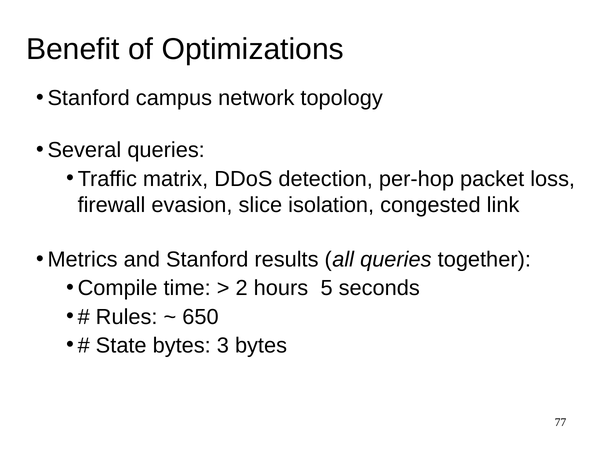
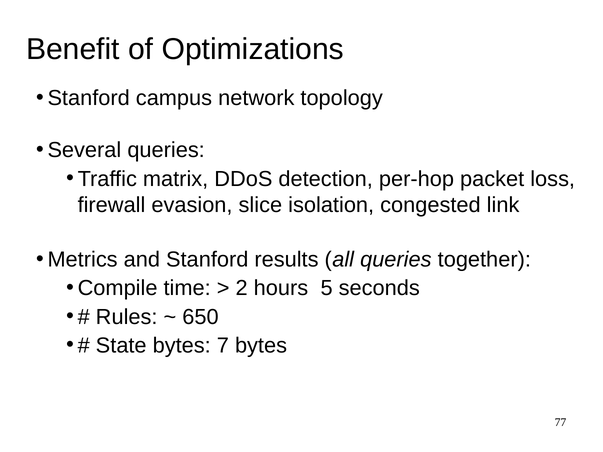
3: 3 -> 7
